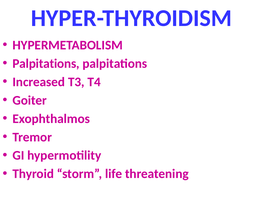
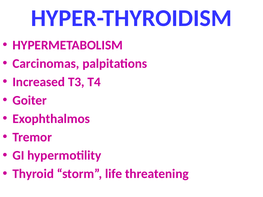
Palpitations at (46, 64): Palpitations -> Carcinomas
